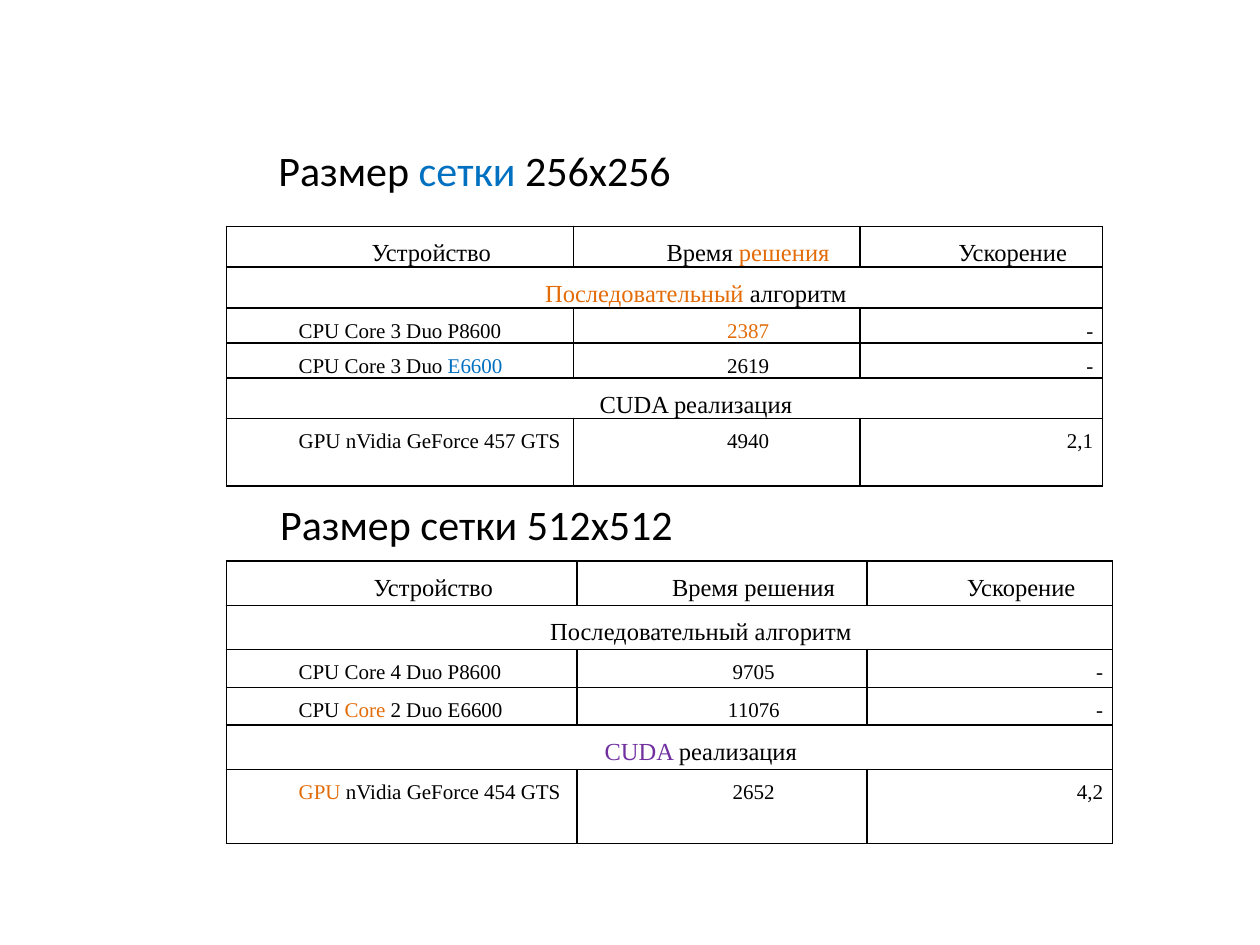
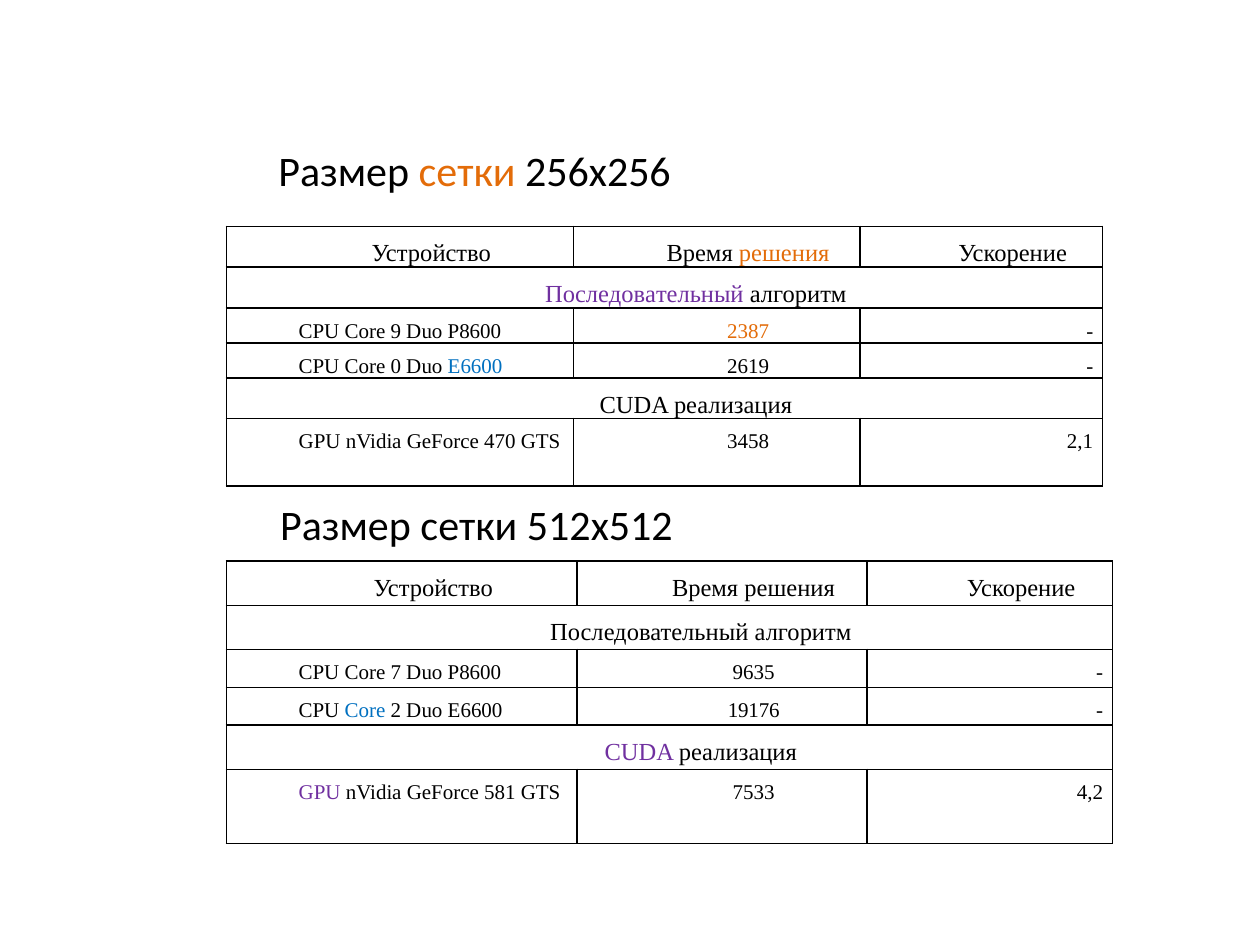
сетки at (467, 172) colour: blue -> orange
Последовательный at (644, 294) colour: orange -> purple
3 at (396, 331): 3 -> 9
3 at (396, 366): 3 -> 0
457: 457 -> 470
4940: 4940 -> 3458
4: 4 -> 7
9705: 9705 -> 9635
Core at (365, 711) colour: orange -> blue
11076: 11076 -> 19176
GPU at (320, 793) colour: orange -> purple
454: 454 -> 581
2652: 2652 -> 7533
